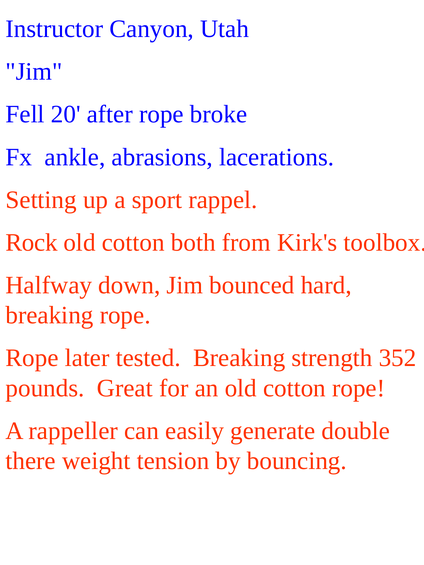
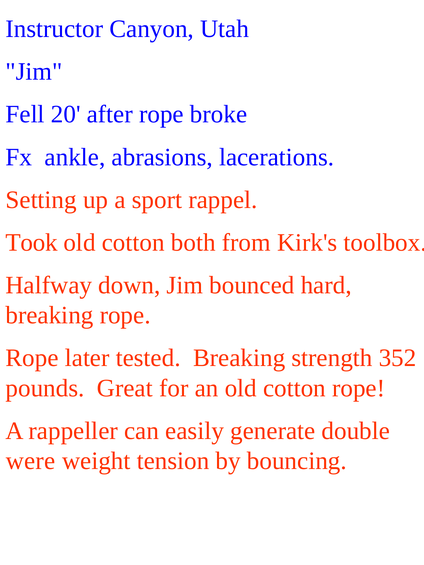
Rock: Rock -> Took
there: there -> were
